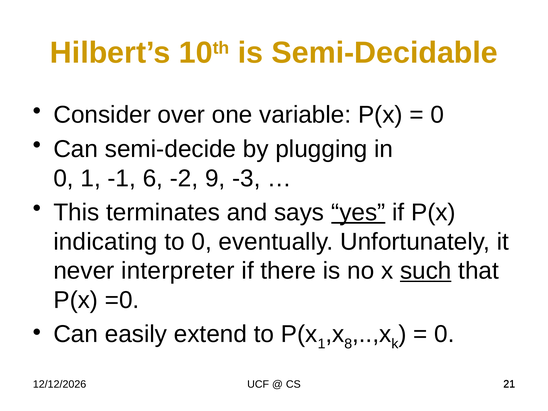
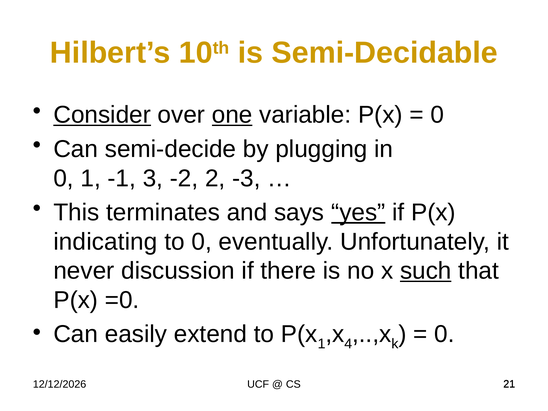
Consider underline: none -> present
one underline: none -> present
6: 6 -> 3
9: 9 -> 2
interpreter: interpreter -> discussion
8: 8 -> 4
